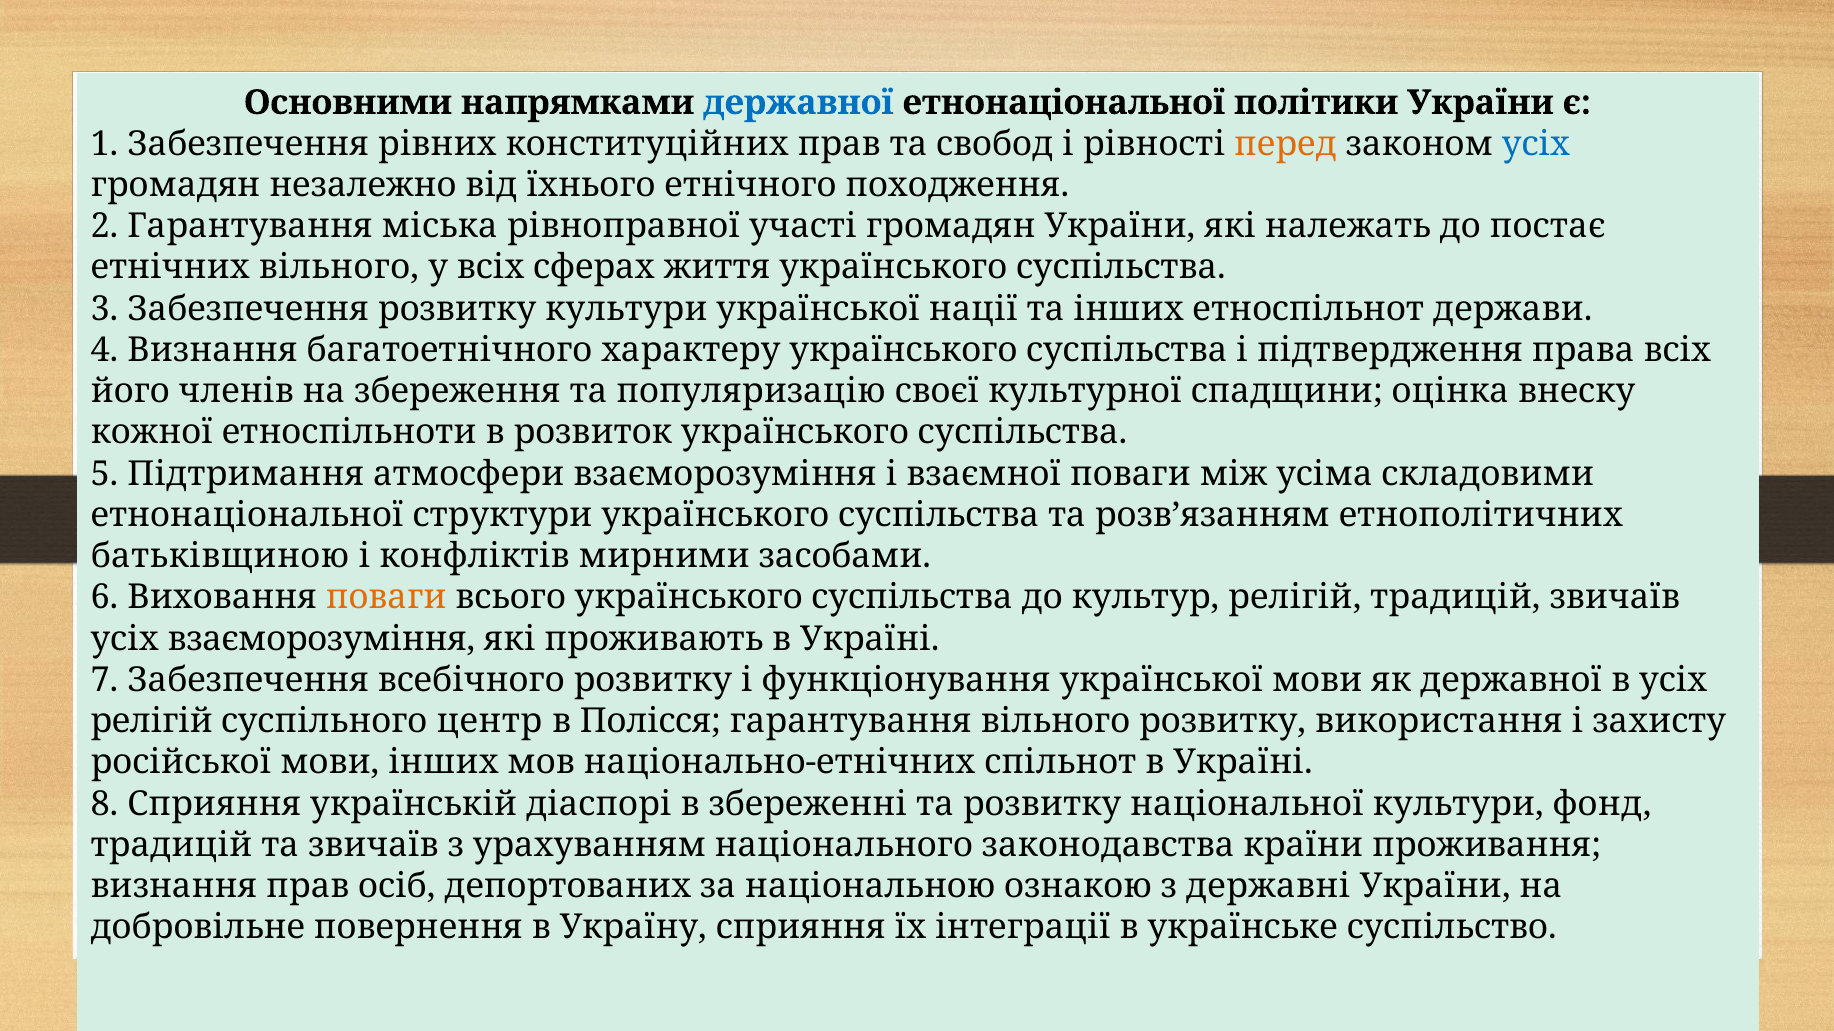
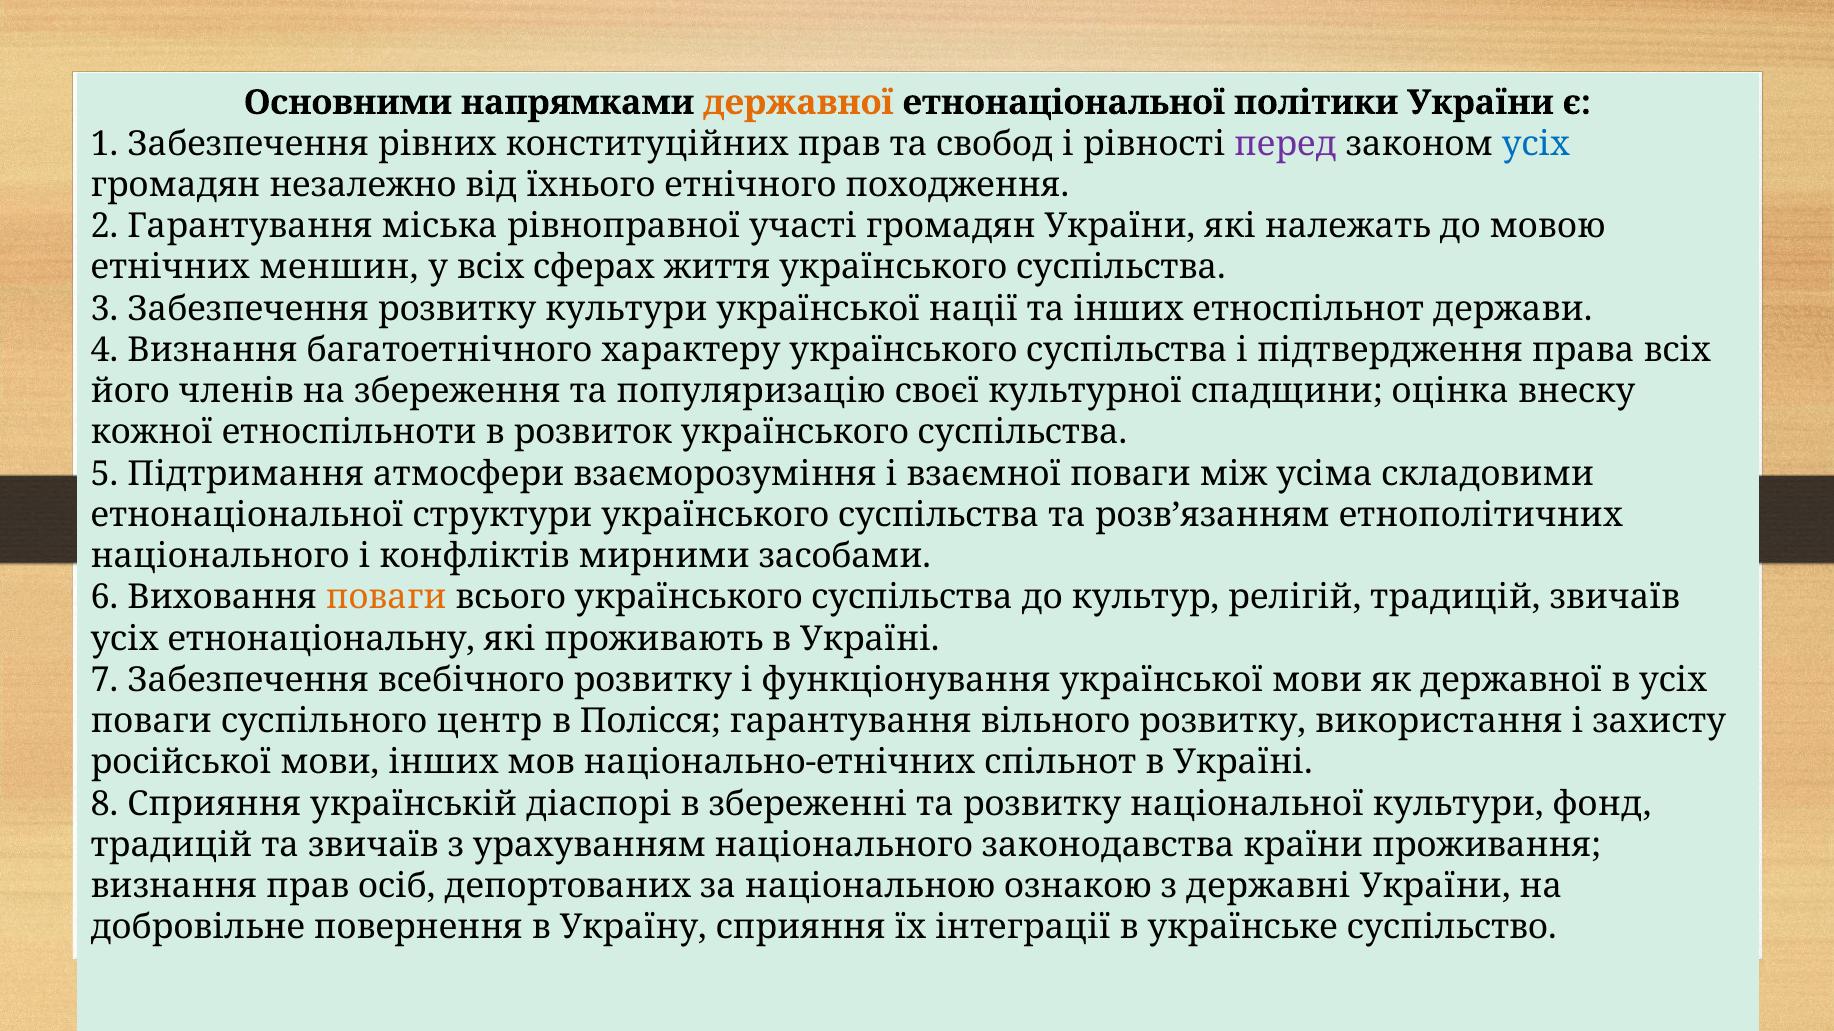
державної at (798, 103) colour: blue -> orange
перед colour: orange -> purple
постає: постає -> мовою
етнічних вільного: вільного -> меншин
батьківщиною at (220, 557): батьківщиною -> національного
усіх взаєморозуміння: взаєморозуміння -> етнонаціональну
релігій at (152, 722): релігій -> поваги
